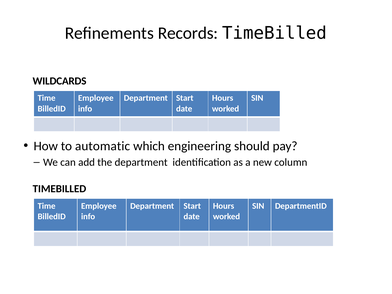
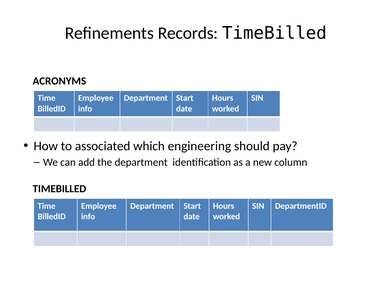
WILDCARDS: WILDCARDS -> ACRONYMS
automatic: automatic -> associated
